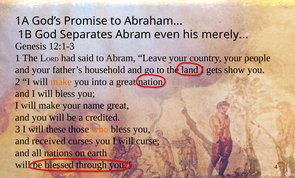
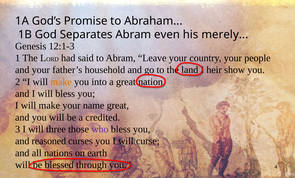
gets: gets -> heir
these: these -> three
who colour: orange -> purple
received: received -> reasoned
